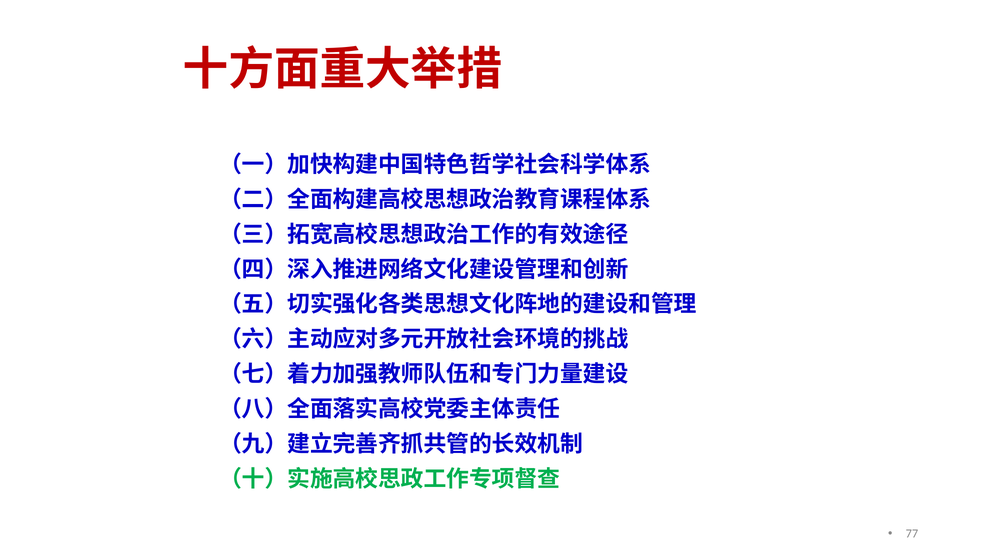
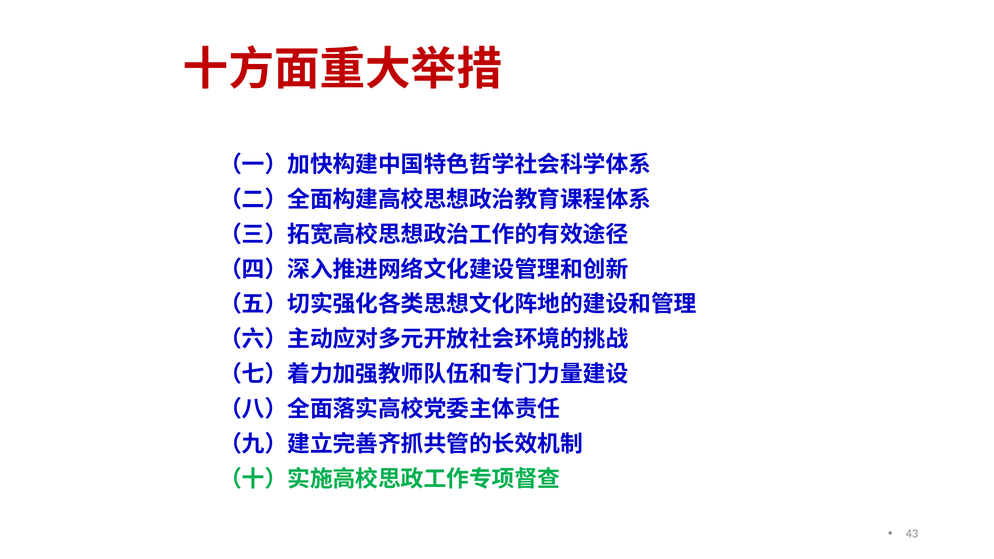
77: 77 -> 43
